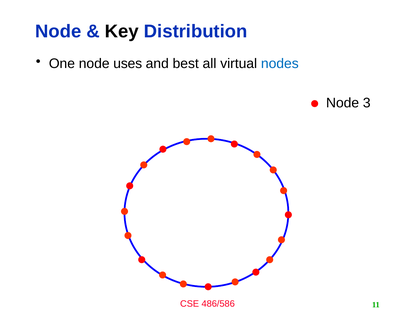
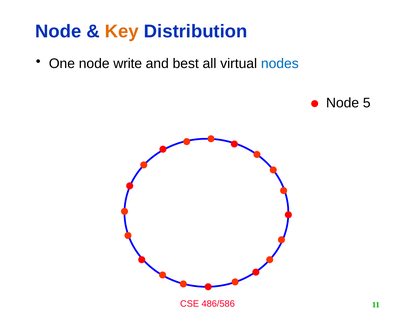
Key colour: black -> orange
uses: uses -> write
3: 3 -> 5
